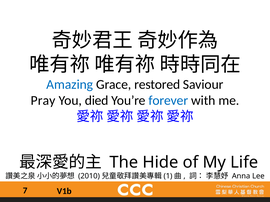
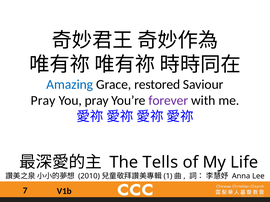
You died: died -> pray
forever colour: blue -> purple
Hide: Hide -> Tells
